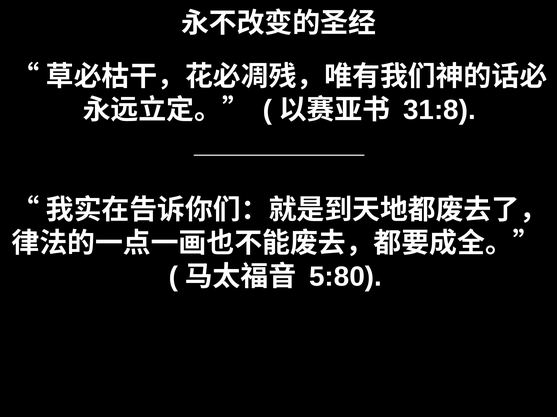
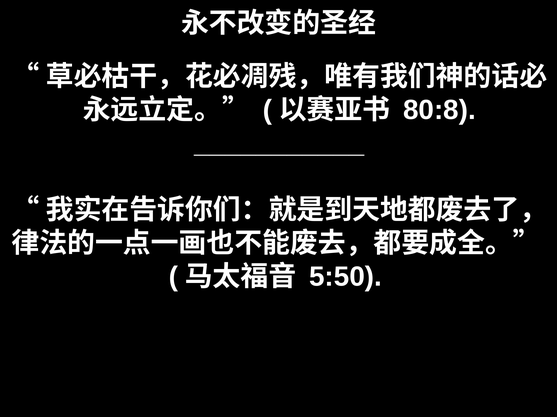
31:8: 31:8 -> 80:8
5:80: 5:80 -> 5:50
